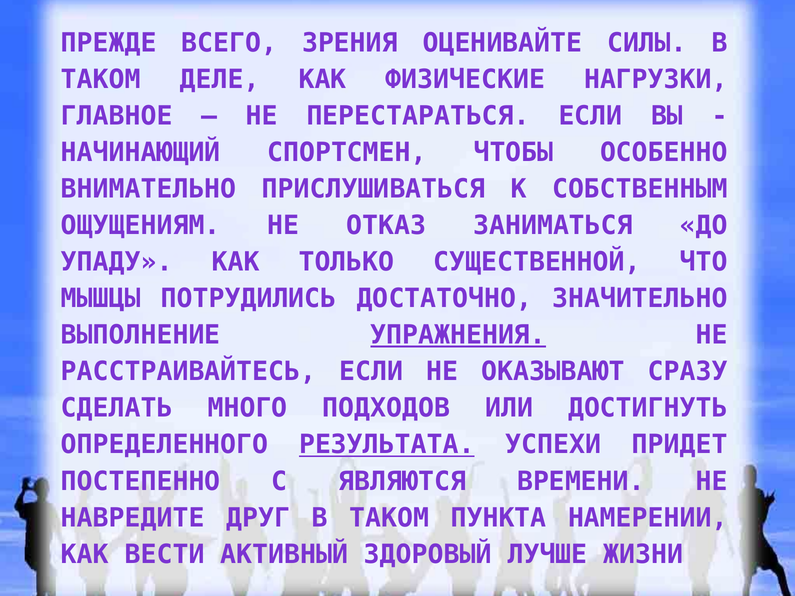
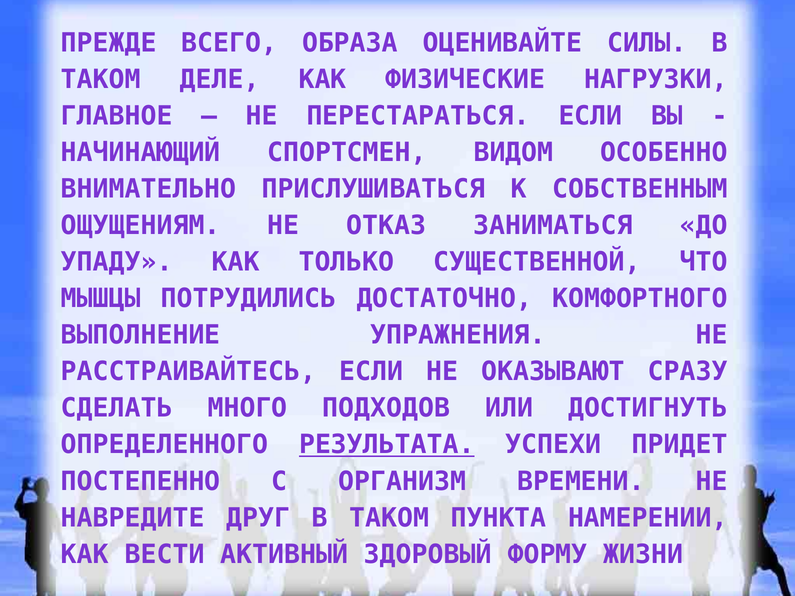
ЗРЕНИЯ: ЗРЕНИЯ -> ОБРАЗА
ЧТОБЫ: ЧТОБЫ -> ВИДОМ
ЗНАЧИТЕЛЬНО: ЗНАЧИТЕЛЬНО -> КОМФОРТНОГО
УПРАЖНЕНИЯ underline: present -> none
ЯВЛЯЮТСЯ: ЯВЛЯЮТСЯ -> ОРГАНИЗМ
ЛУЧШЕ: ЛУЧШЕ -> ФОРМУ
